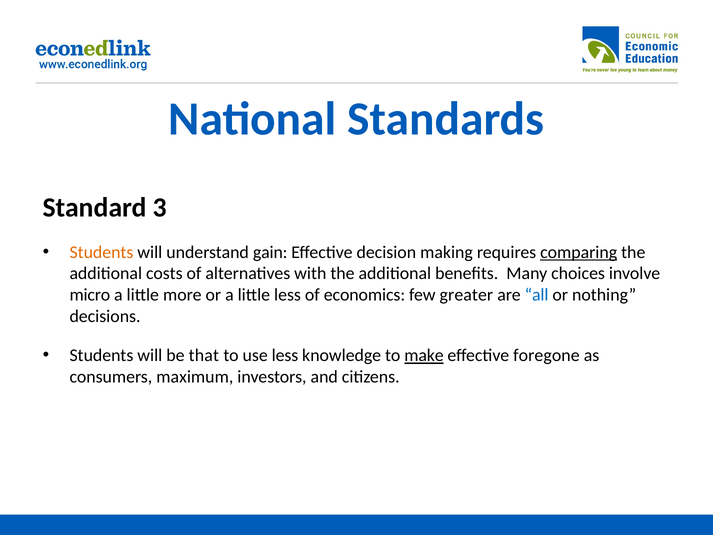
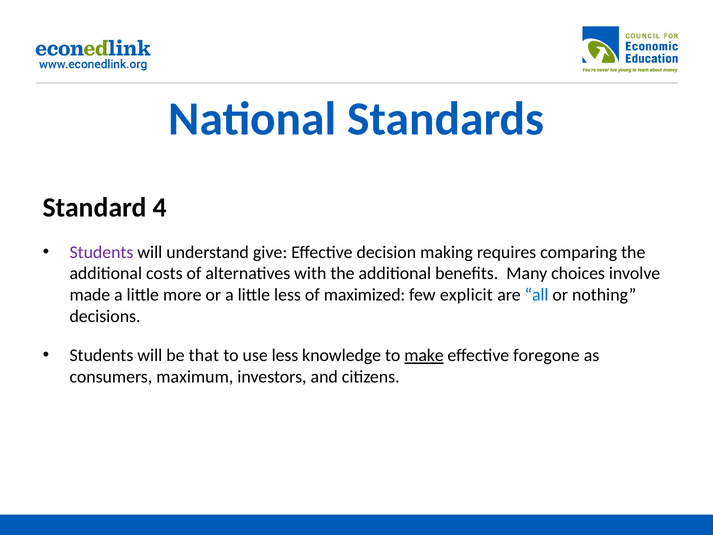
3: 3 -> 4
Students at (101, 252) colour: orange -> purple
gain: gain -> give
comparing underline: present -> none
micro: micro -> made
economics: economics -> maximized
greater: greater -> explicit
